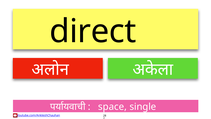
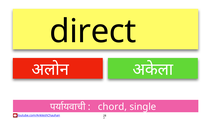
space: space -> chord
